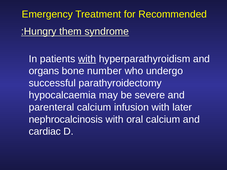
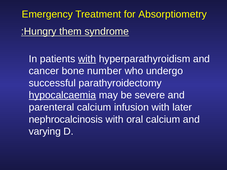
Recommended: Recommended -> Absorptiometry
organs: organs -> cancer
hypocalcaemia underline: none -> present
cardiac: cardiac -> varying
